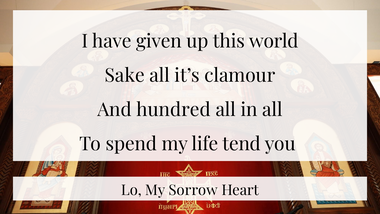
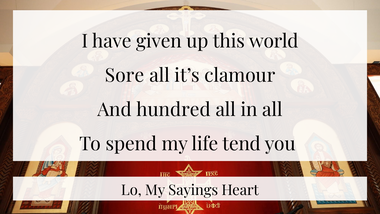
Sake: Sake -> Sore
Sorrow: Sorrow -> Sayings
